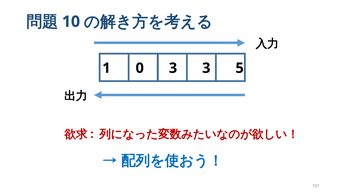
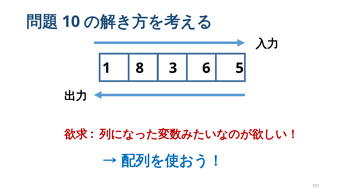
0: 0 -> 8
3 3: 3 -> 6
